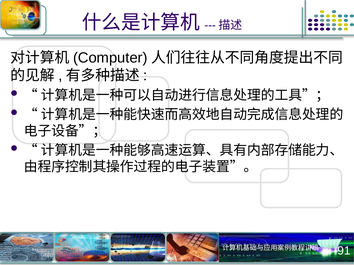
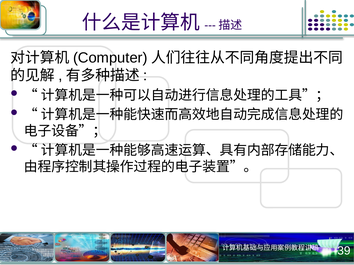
91: 91 -> 39
